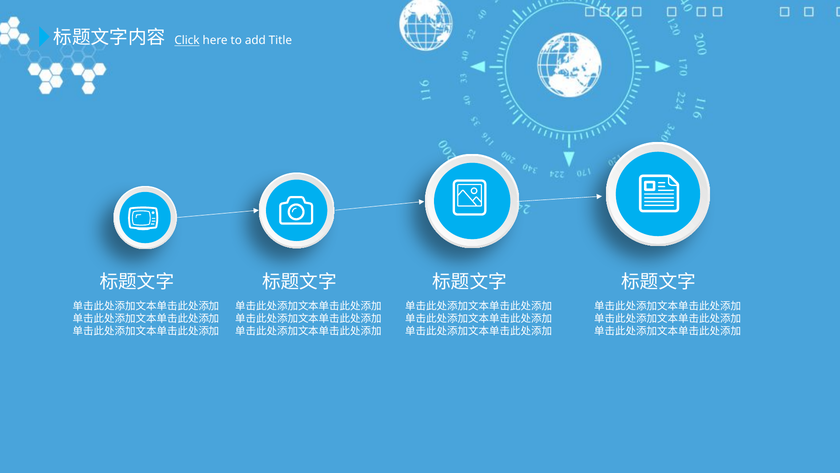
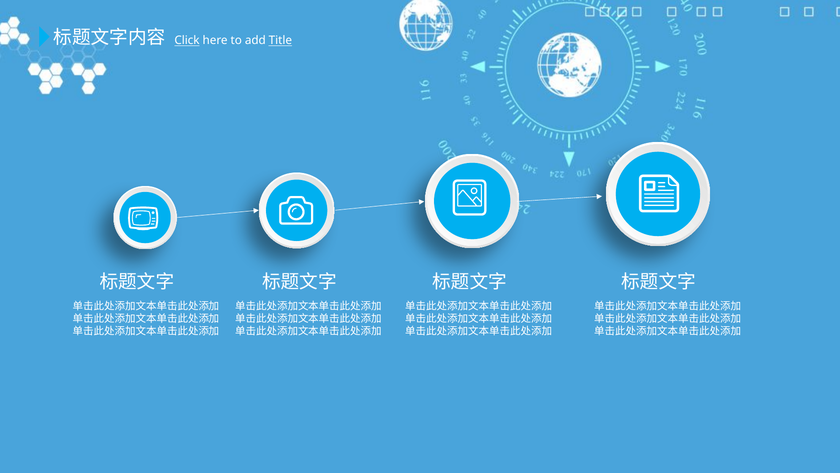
Title underline: none -> present
